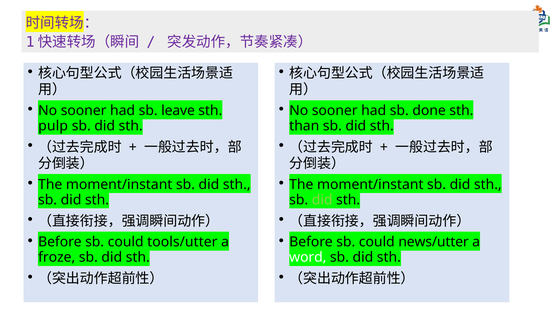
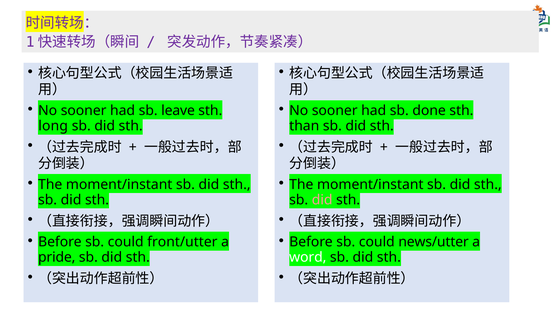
pulp: pulp -> long
did at (322, 200) colour: light green -> pink
tools/utter: tools/utter -> front/utter
froze: froze -> pride
